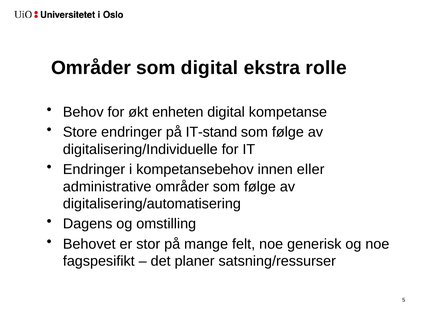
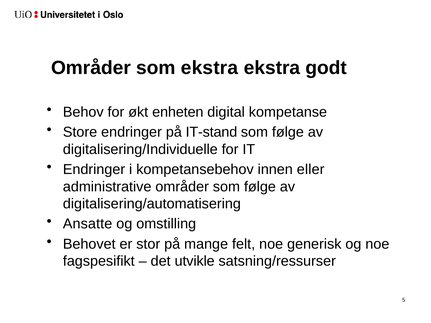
som digital: digital -> ekstra
rolle: rolle -> godt
Dagens: Dagens -> Ansatte
planer: planer -> utvikle
